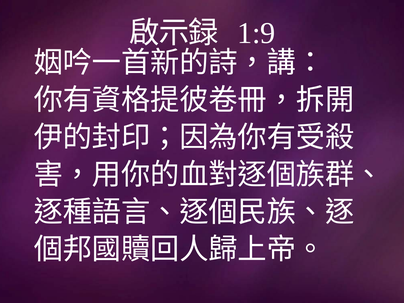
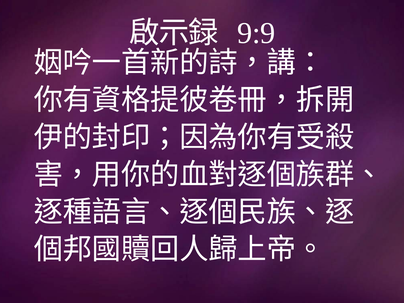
1:9: 1:9 -> 9:9
